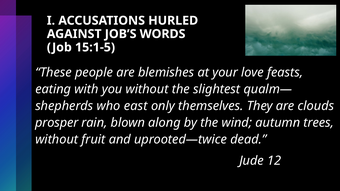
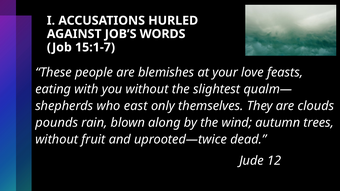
15:1-5: 15:1-5 -> 15:1-7
prosper: prosper -> pounds
